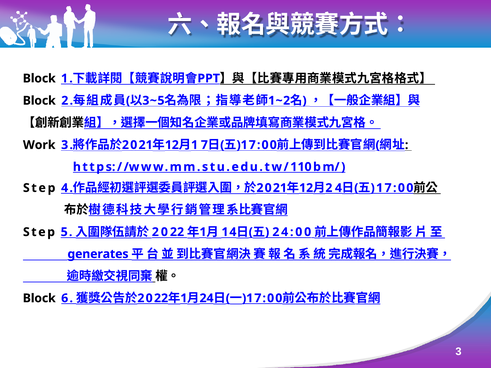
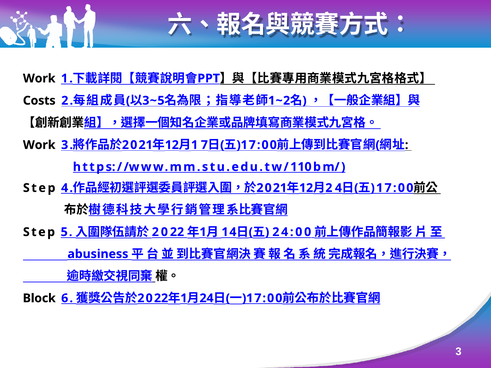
Block at (39, 78): Block -> Work
Block at (39, 101): Block -> Costs
generates: generates -> abusiness
